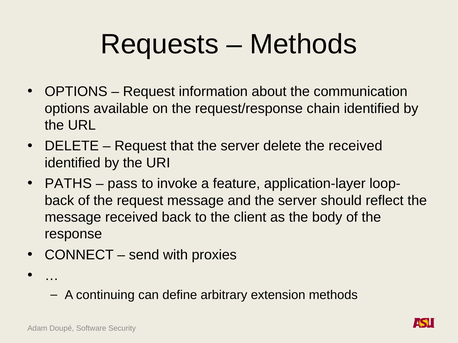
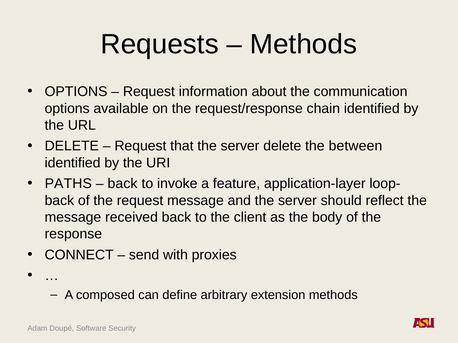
the received: received -> between
pass at (122, 184): pass -> back
continuing: continuing -> composed
